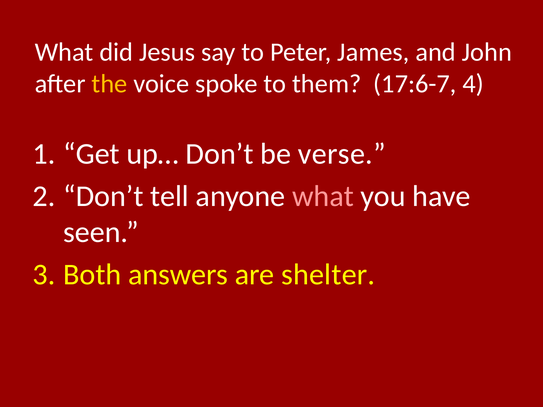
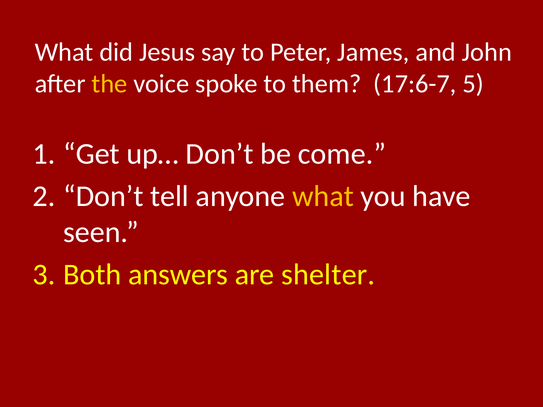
4: 4 -> 5
verse: verse -> come
what at (323, 196) colour: pink -> yellow
